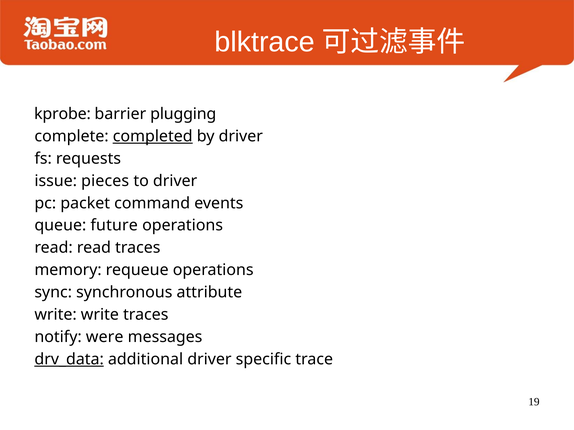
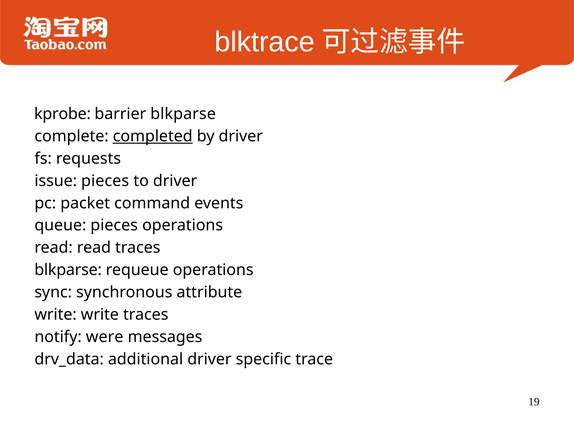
barrier plugging: plugging -> blkparse
queue future: future -> pieces
memory at (68, 270): memory -> blkparse
drv_data underline: present -> none
